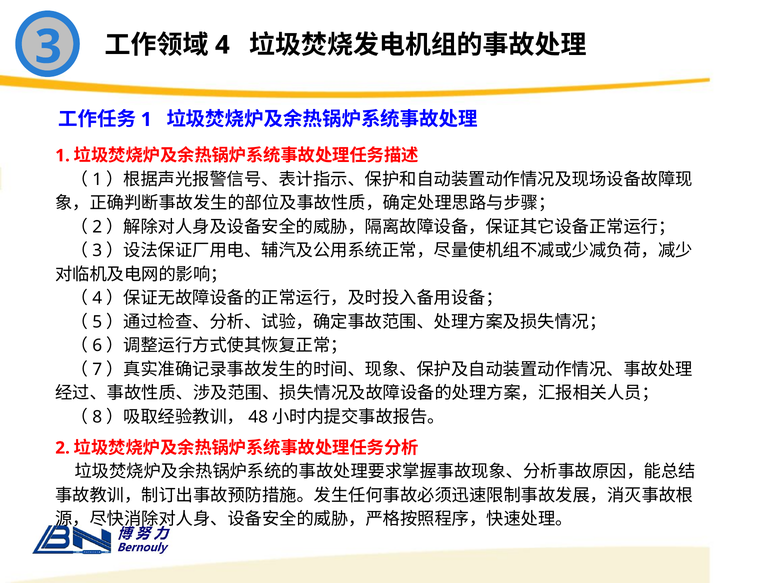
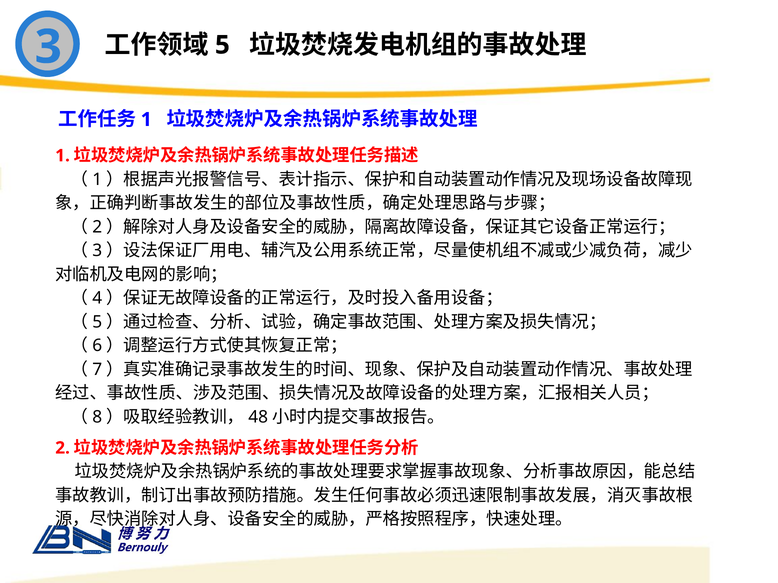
4: 4 -> 5
